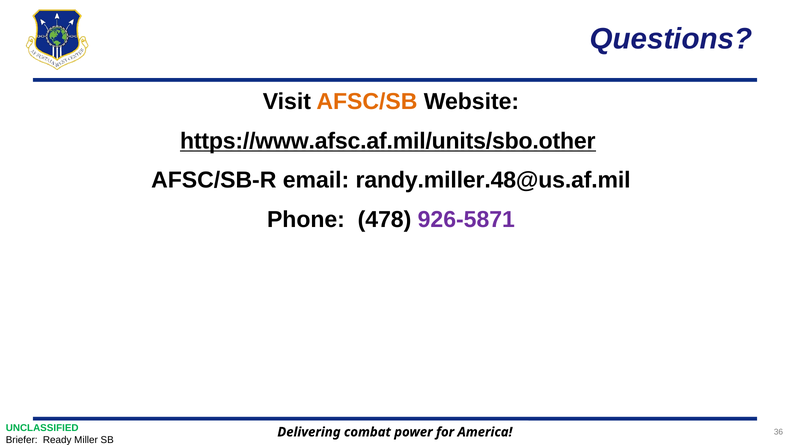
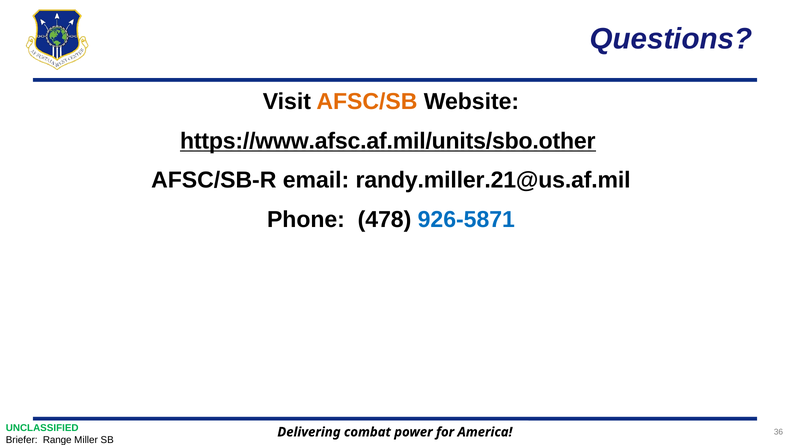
randy.miller.48@us.af.mil: randy.miller.48@us.af.mil -> randy.miller.21@us.af.mil
926-5871 colour: purple -> blue
Ready: Ready -> Range
